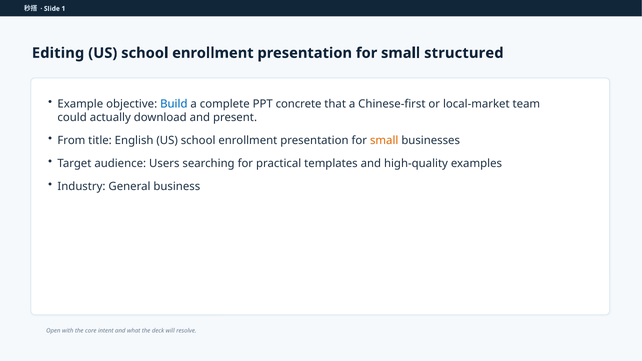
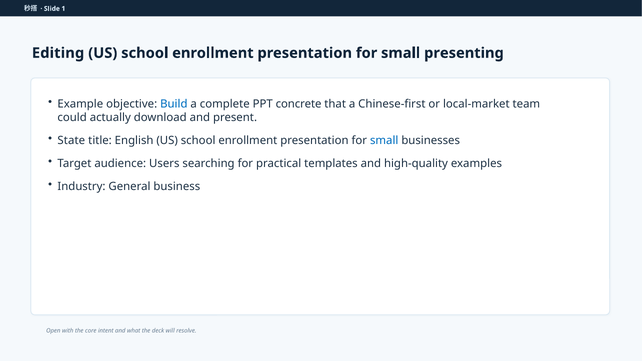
structured: structured -> presenting
From: From -> State
small at (384, 141) colour: orange -> blue
